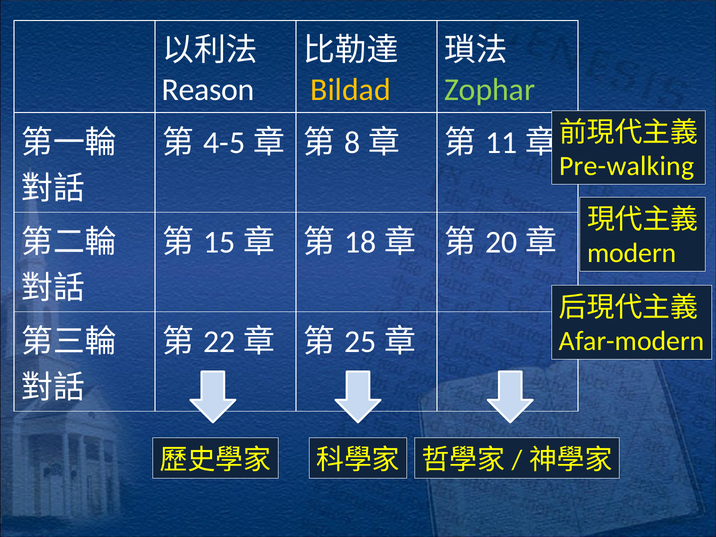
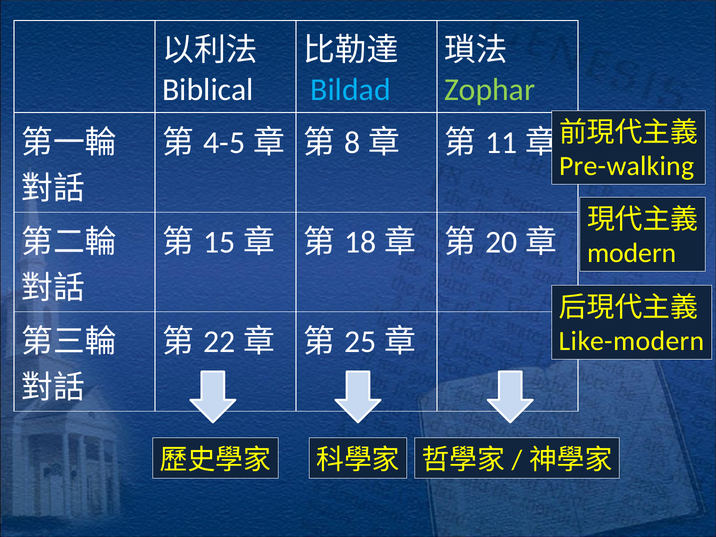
Reason: Reason -> Biblical
Bildad colour: yellow -> light blue
Afar-modern: Afar-modern -> Like-modern
